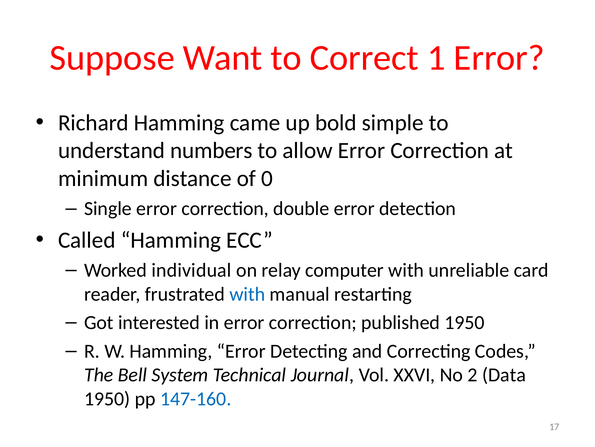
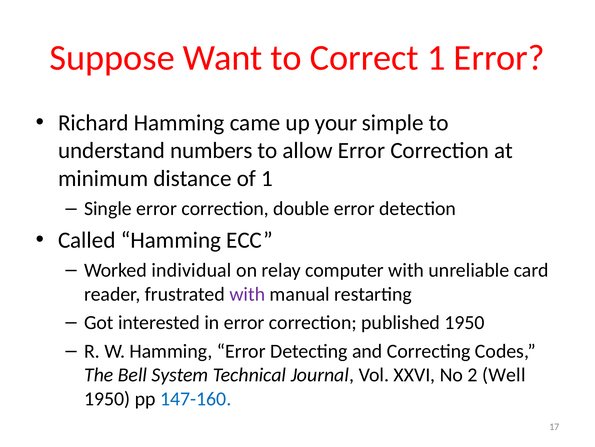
bold: bold -> your
of 0: 0 -> 1
with at (247, 294) colour: blue -> purple
Data: Data -> Well
